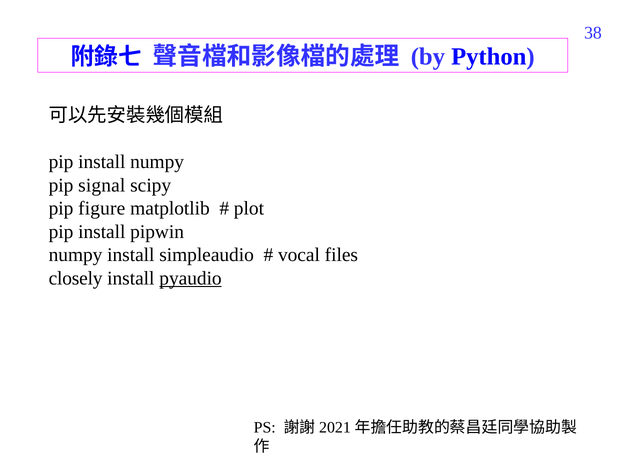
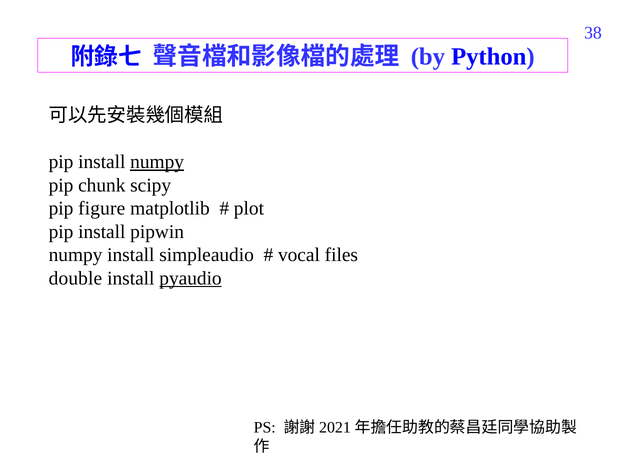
numpy at (157, 162) underline: none -> present
signal: signal -> chunk
closely: closely -> double
